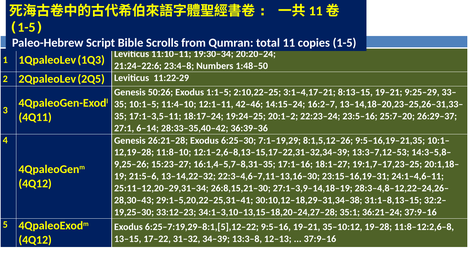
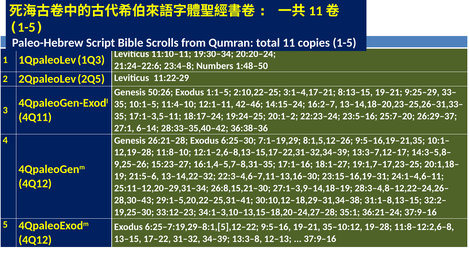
36:39–36: 36:39–36 -> 36:38–36
13:3–7,12–53: 13:3–7,12–53 -> 13:3–7,12–17
